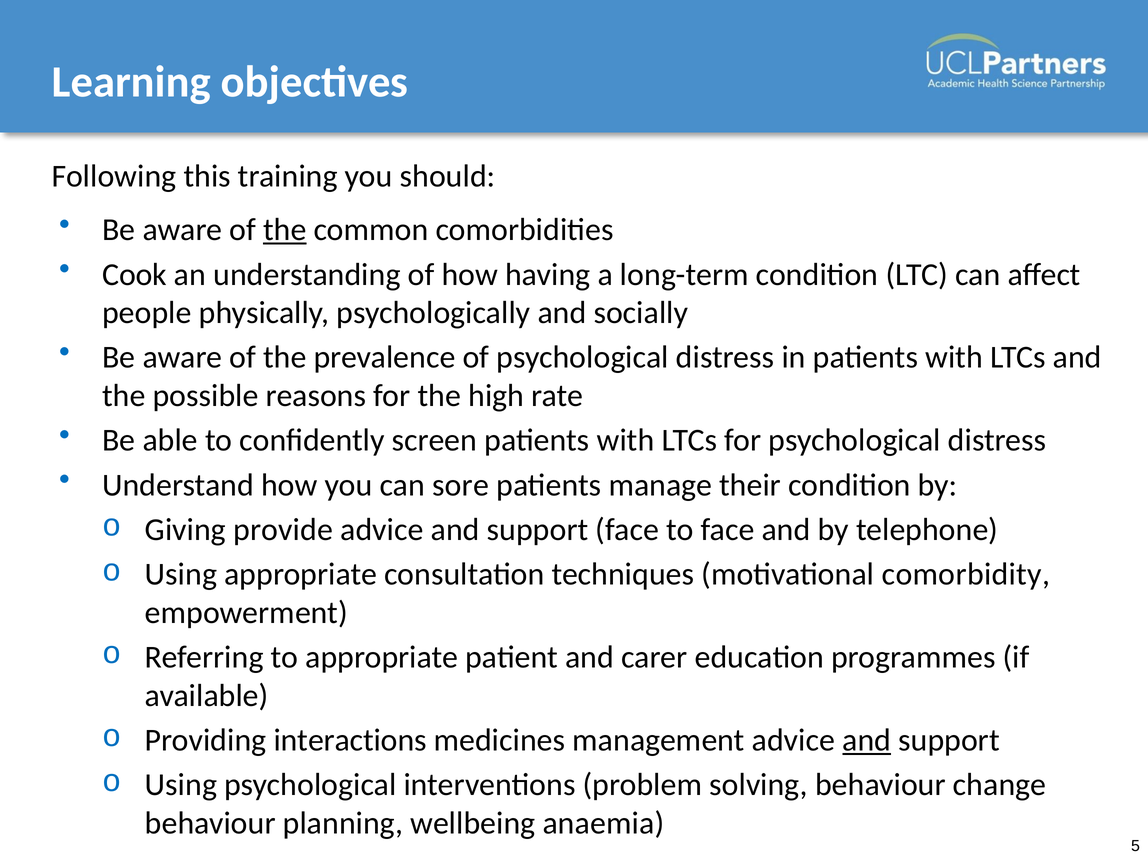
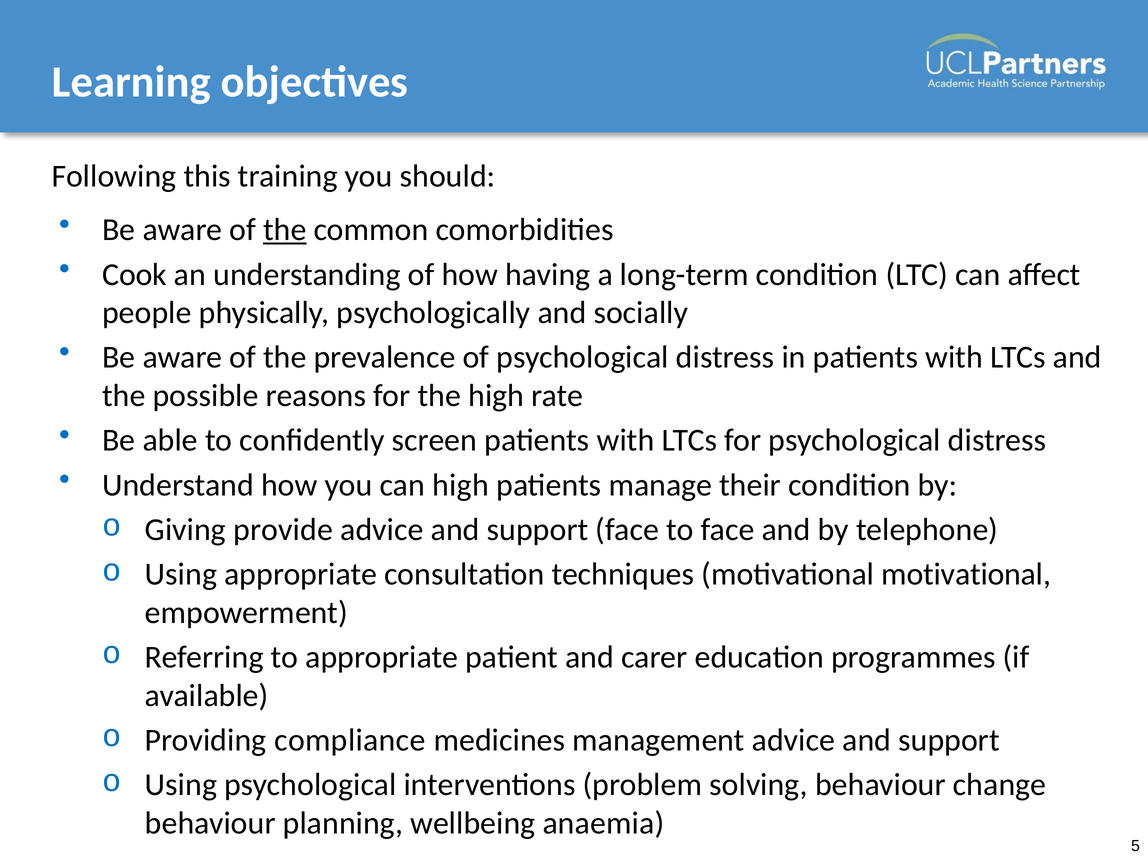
can sore: sore -> high
motivational comorbidity: comorbidity -> motivational
interactions: interactions -> compliance
and at (867, 740) underline: present -> none
